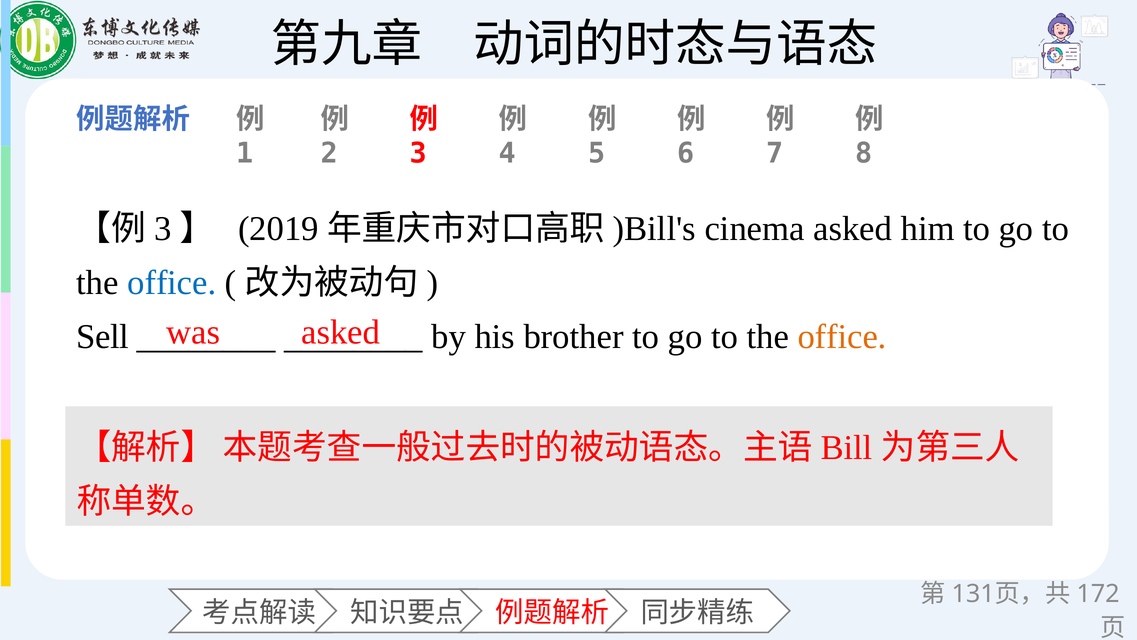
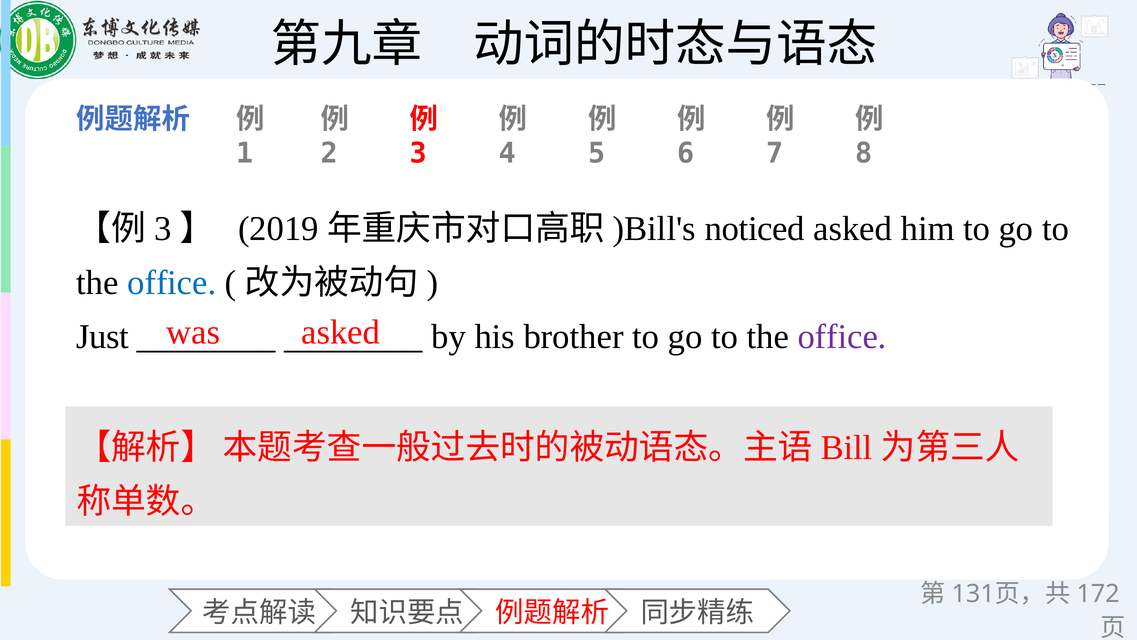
cinema: cinema -> noticed
Sell: Sell -> Just
office at (842, 337) colour: orange -> purple
